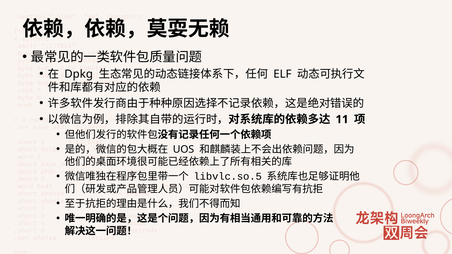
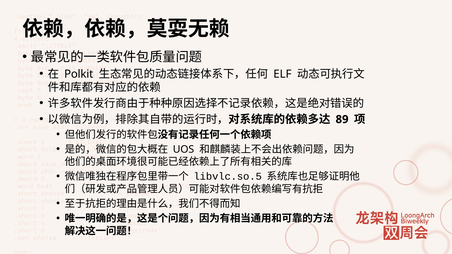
Dpkg: Dpkg -> Polkit
11: 11 -> 89
